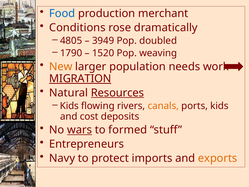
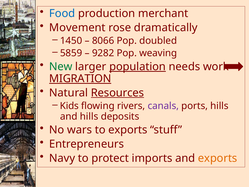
Conditions: Conditions -> Movement
4805: 4805 -> 1450
3949: 3949 -> 8066
1790: 1790 -> 5859
1520: 1520 -> 9282
New colour: orange -> green
population underline: none -> present
canals colour: orange -> purple
ports kids: kids -> hills
and cost: cost -> hills
wars underline: present -> none
to formed: formed -> exports
